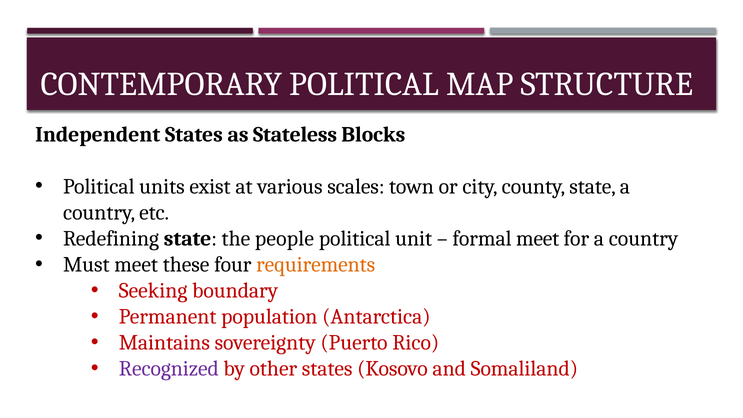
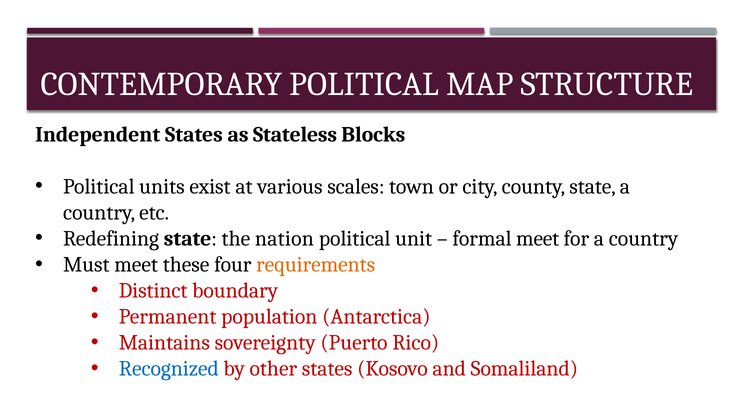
people: people -> nation
Seeking: Seeking -> Distinct
Recognized colour: purple -> blue
